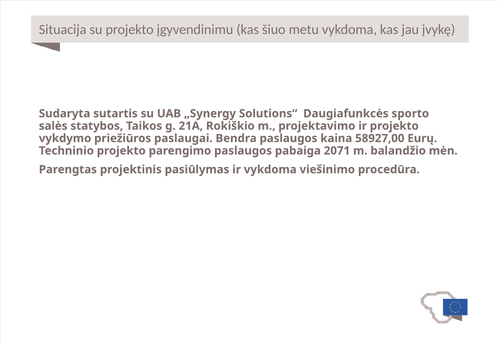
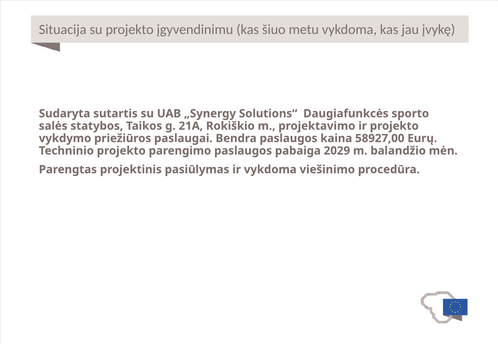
2071: 2071 -> 2029
